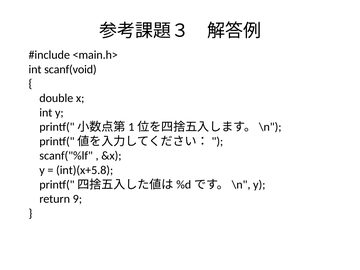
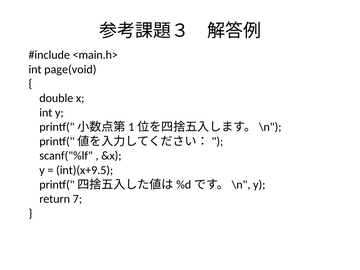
scanf(void: scanf(void -> page(void
int)(x+5.8: int)(x+5.8 -> int)(x+9.5
9: 9 -> 7
